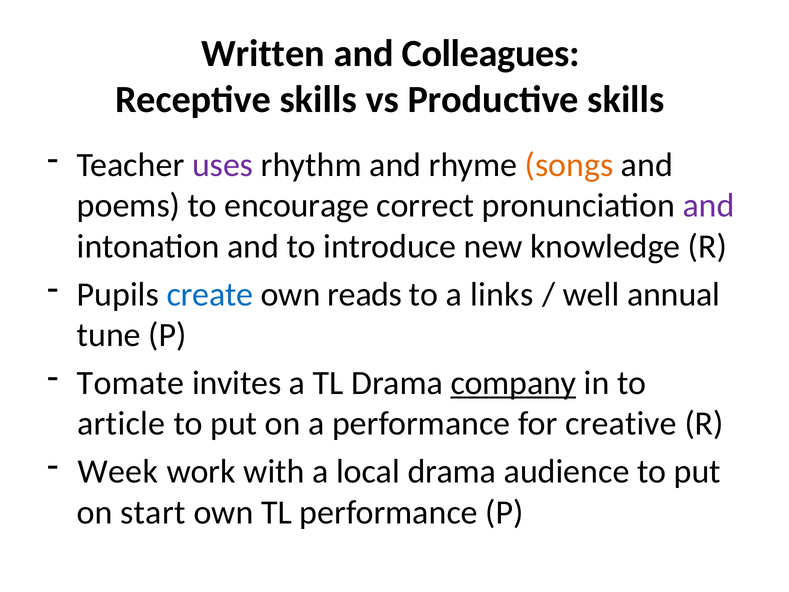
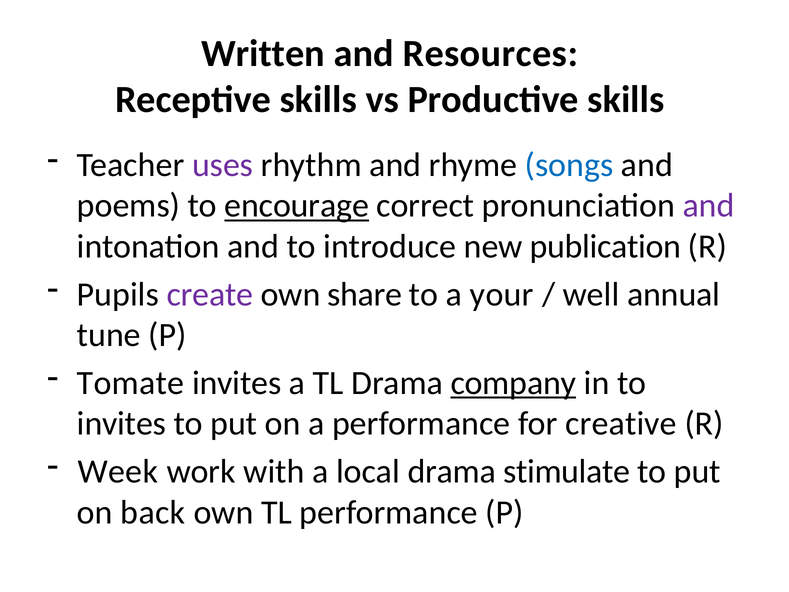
Colleagues: Colleagues -> Resources
songs colour: orange -> blue
encourage underline: none -> present
knowledge: knowledge -> publication
create colour: blue -> purple
reads: reads -> share
links: links -> your
article at (121, 424): article -> invites
audience: audience -> stimulate
start: start -> back
